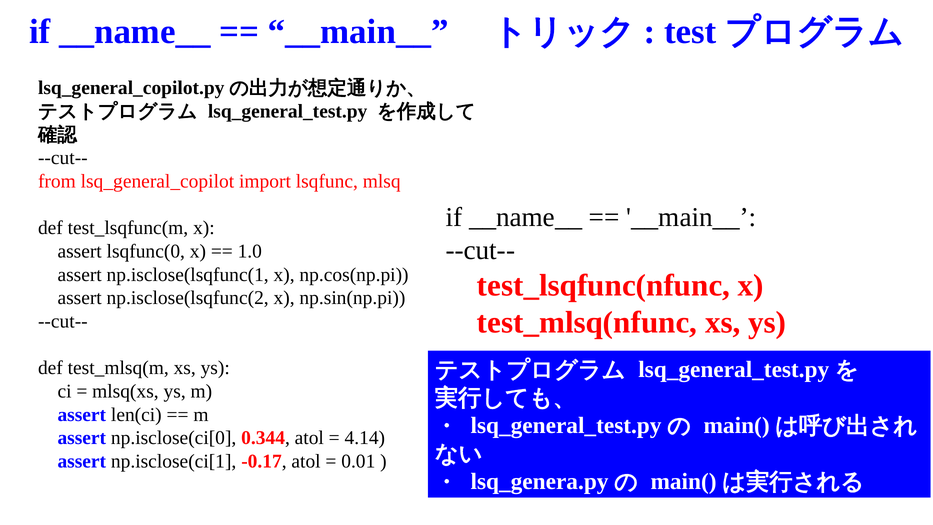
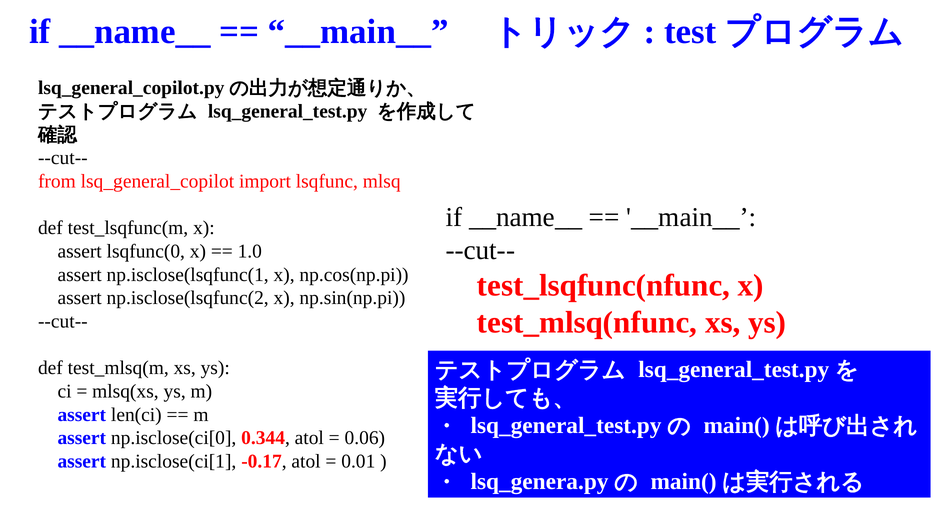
4.14: 4.14 -> 0.06
